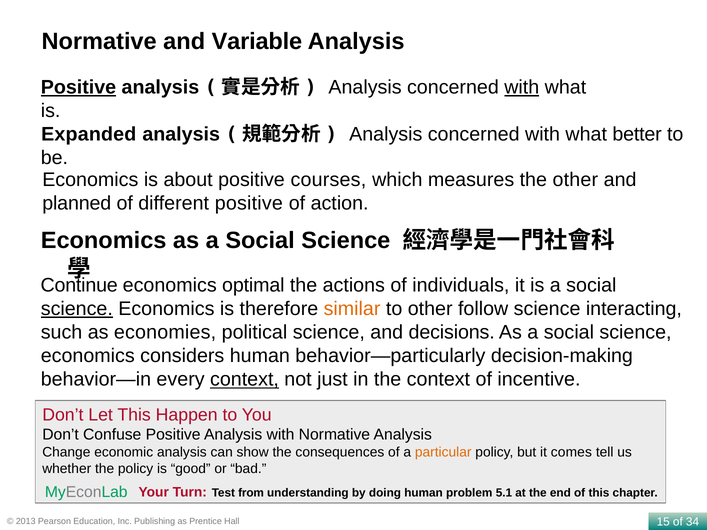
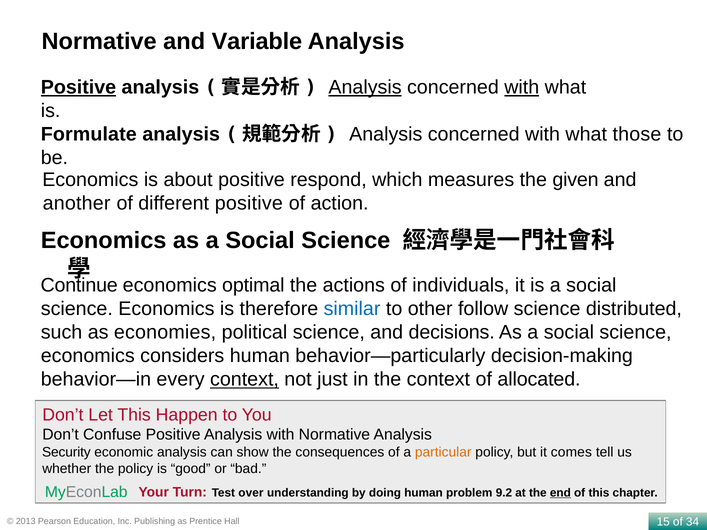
Analysis at (365, 87) underline: none -> present
Expanded: Expanded -> Formulate
better: better -> those
courses: courses -> respond
the other: other -> given
planned: planned -> another
science at (77, 309) underline: present -> none
similar colour: orange -> blue
interacting: interacting -> distributed
incentive: incentive -> allocated
Change: Change -> Security
from: from -> over
5.1: 5.1 -> 9.2
end underline: none -> present
